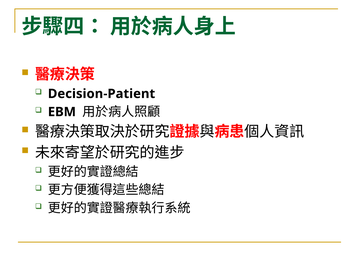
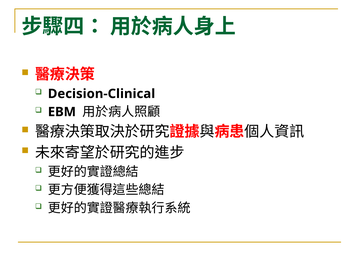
Decision-Patient: Decision-Patient -> Decision-Clinical
